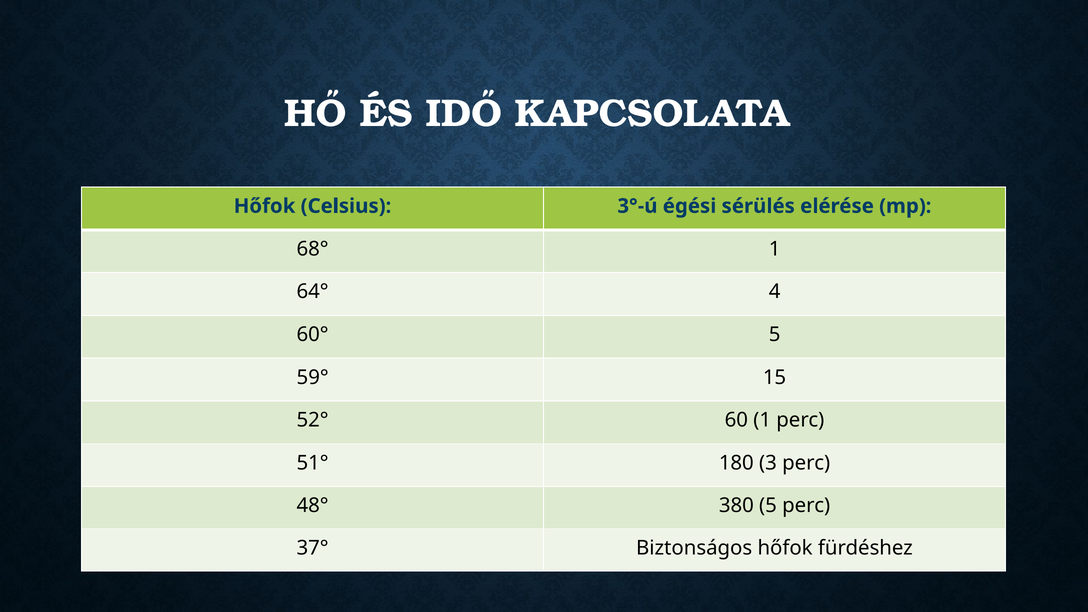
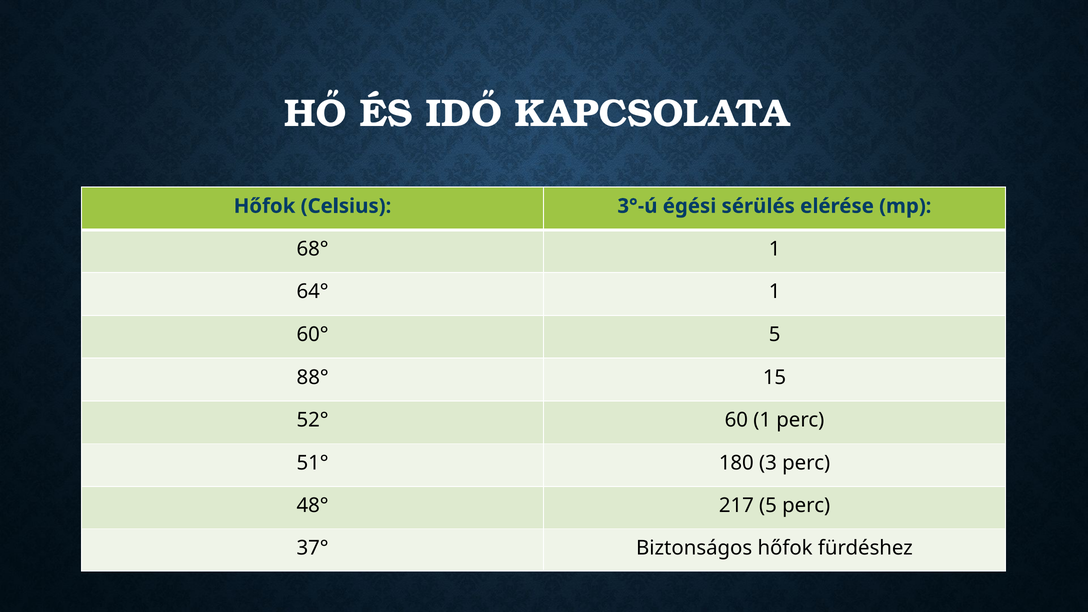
64° 4: 4 -> 1
59°: 59° -> 88°
380: 380 -> 217
